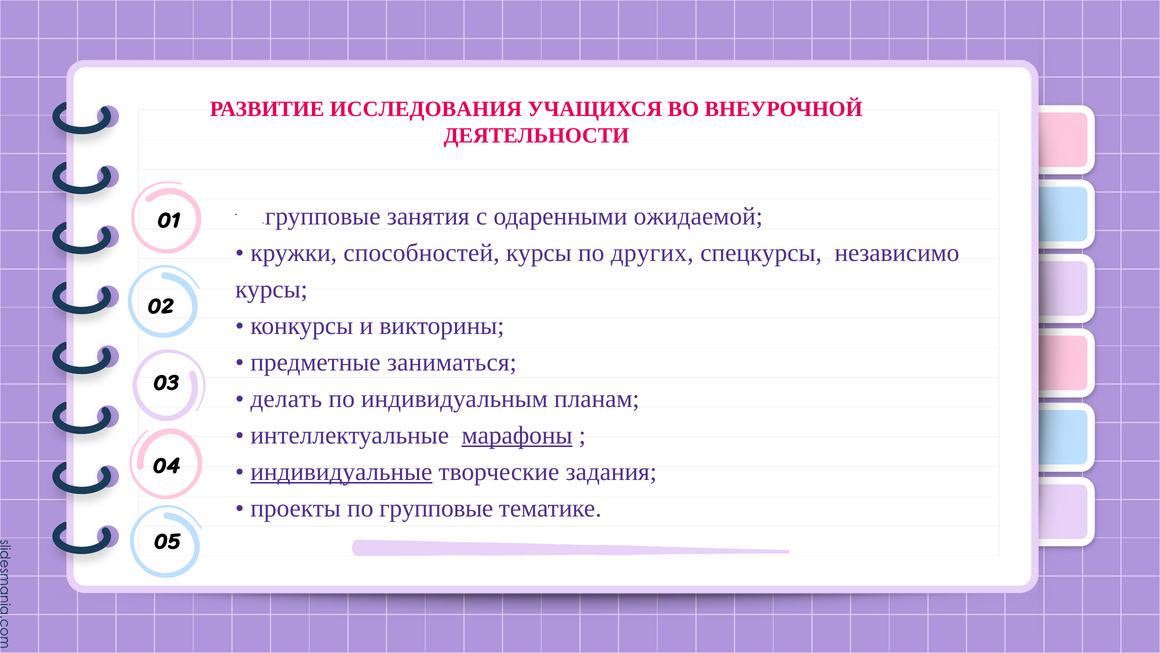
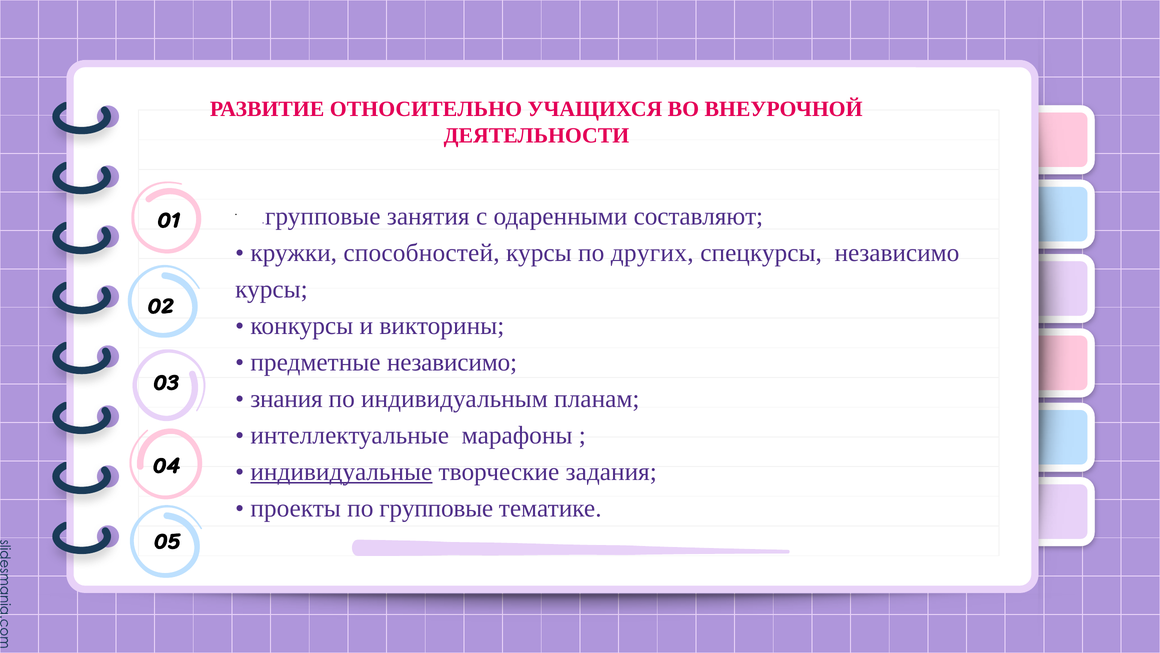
ИССЛЕДОВАНИЯ: ИССЛЕДОВАНИЯ -> ОТНОСИТЕЛЬНО
ожидаемой: ожидаемой -> составляют
предметные заниматься: заниматься -> независимо
делать: делать -> знания
марафоны underline: present -> none
